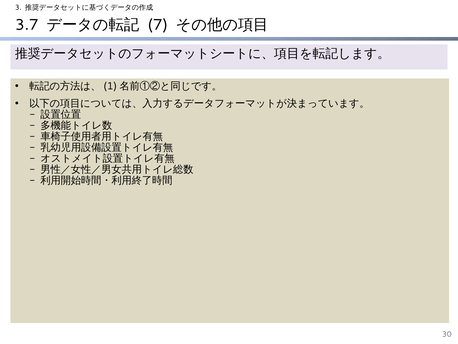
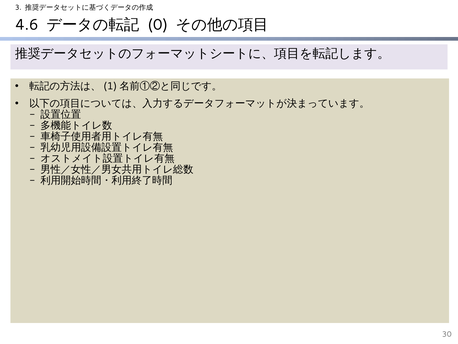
3.7: 3.7 -> 4.6
7: 7 -> 0
